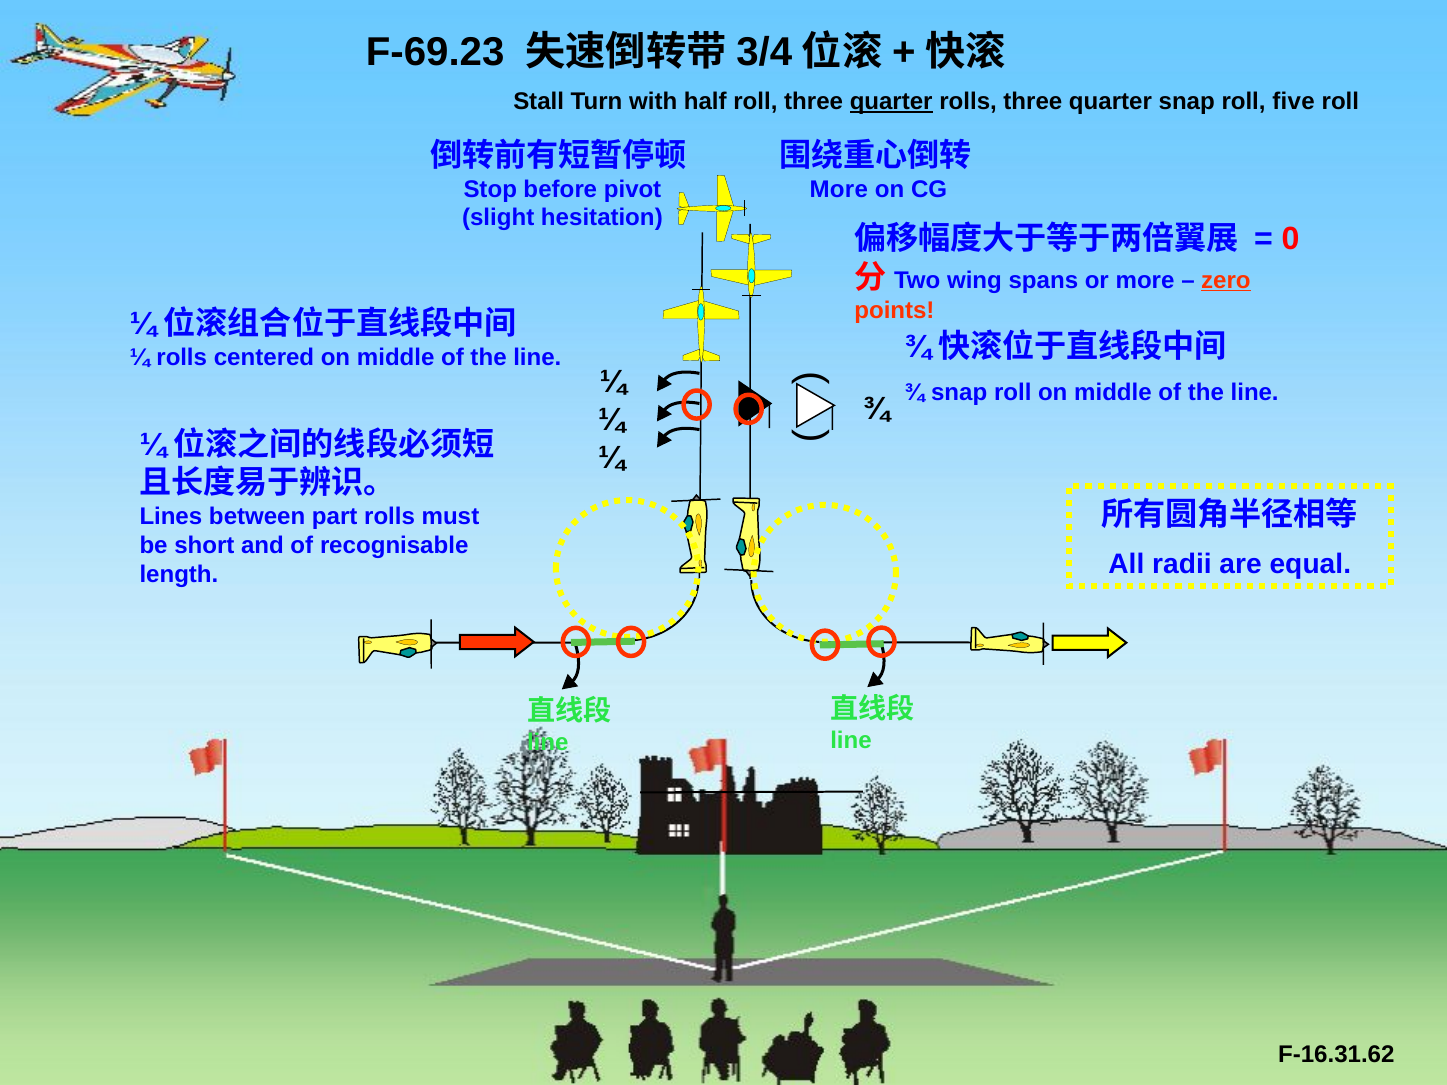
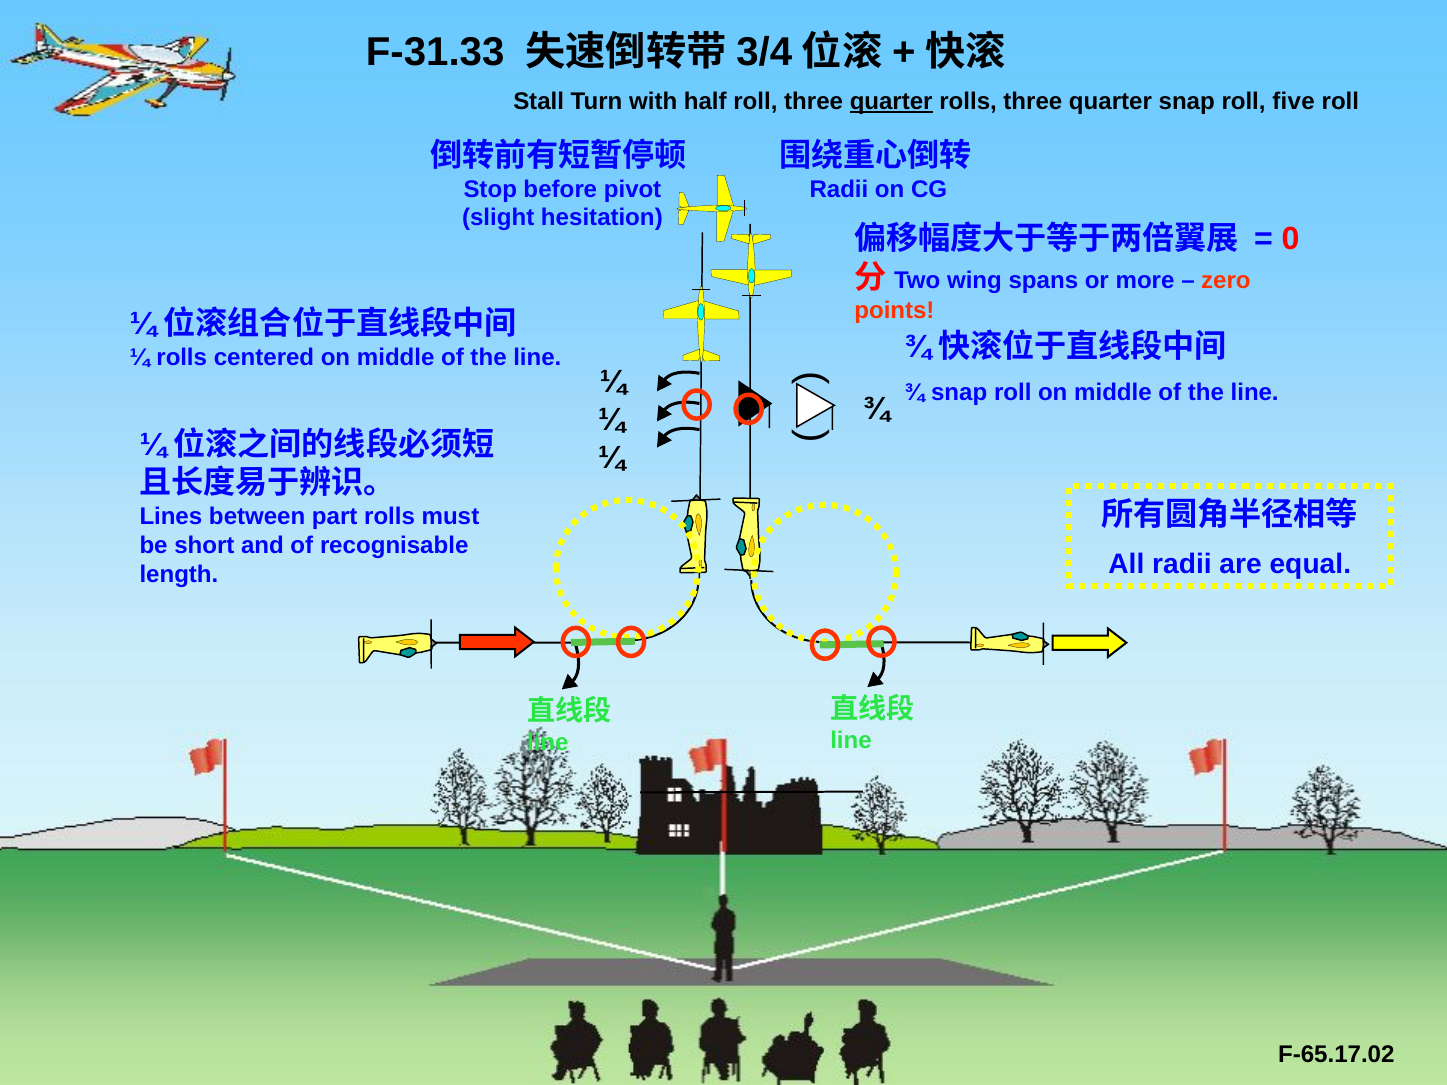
F-69.23: F-69.23 -> F-31.33
More at (839, 189): More -> Radii
zero underline: present -> none
F-16.31.62: F-16.31.62 -> F-65.17.02
